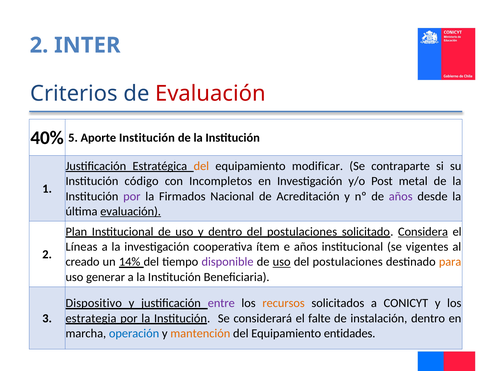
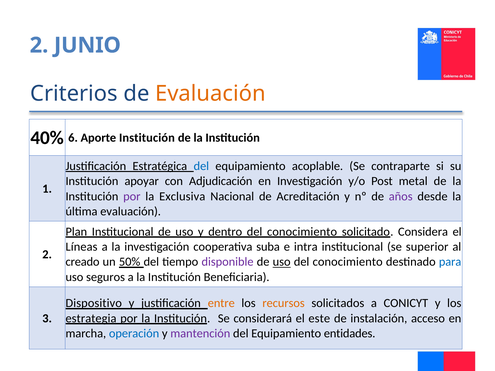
INTER: INTER -> JUNIO
Evaluación at (210, 94) colour: red -> orange
5: 5 -> 6
del at (201, 166) colour: orange -> blue
modificar: modificar -> acoplable
código: código -> apoyar
Incompletos: Incompletos -> Adjudicación
Firmados: Firmados -> Exclusiva
evaluación at (131, 211) underline: present -> none
postulaciones at (302, 232): postulaciones -> conocimiento
Considera underline: present -> none
ítem: ítem -> suba
e años: años -> intra
vigentes: vigentes -> superior
14%: 14% -> 50%
postulaciones at (348, 262): postulaciones -> conocimiento
para colour: orange -> blue
generar: generar -> seguros
entre colour: purple -> orange
falte: falte -> este
instalación dentro: dentro -> acceso
mantención colour: orange -> purple
